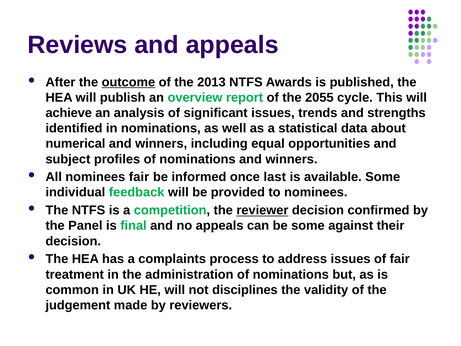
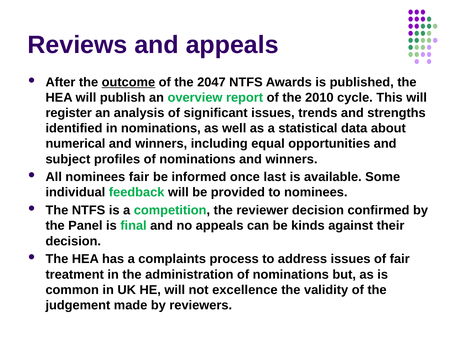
2013: 2013 -> 2047
2055: 2055 -> 2010
achieve: achieve -> register
reviewer underline: present -> none
be some: some -> kinds
disciplines: disciplines -> excellence
